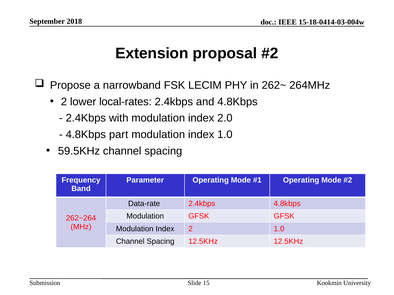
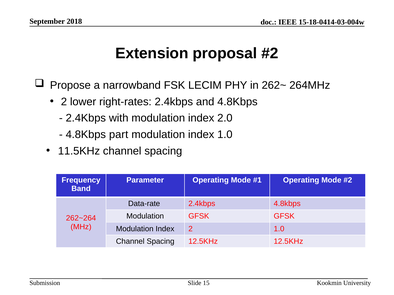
local-rates: local-rates -> right-rates
59.5KHz: 59.5KHz -> 11.5KHz
